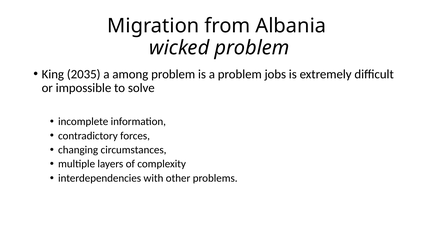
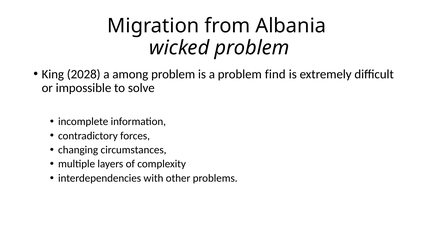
2035: 2035 -> 2028
jobs: jobs -> find
